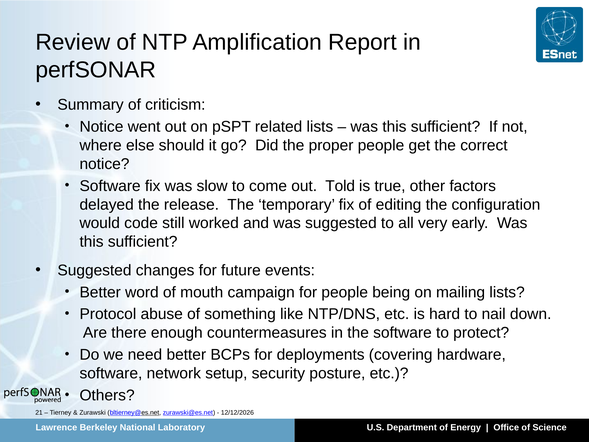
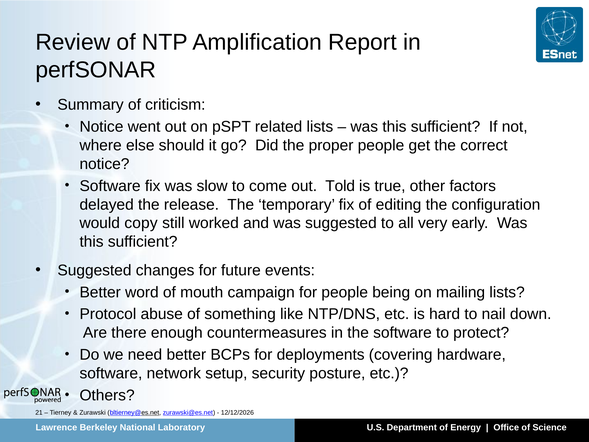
code: code -> copy
